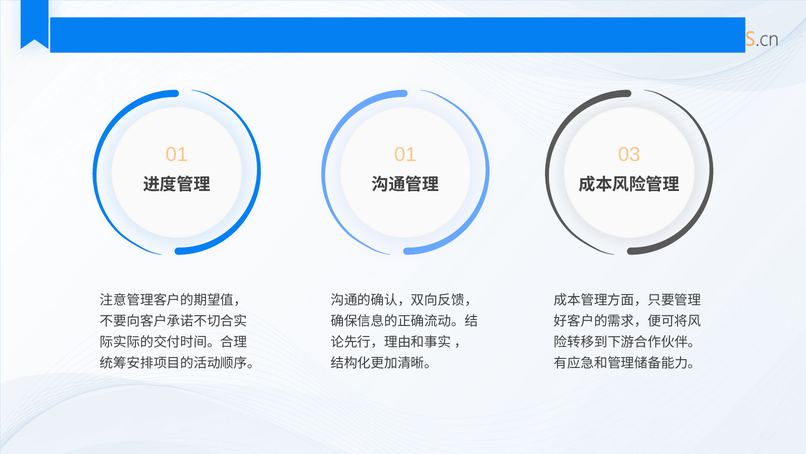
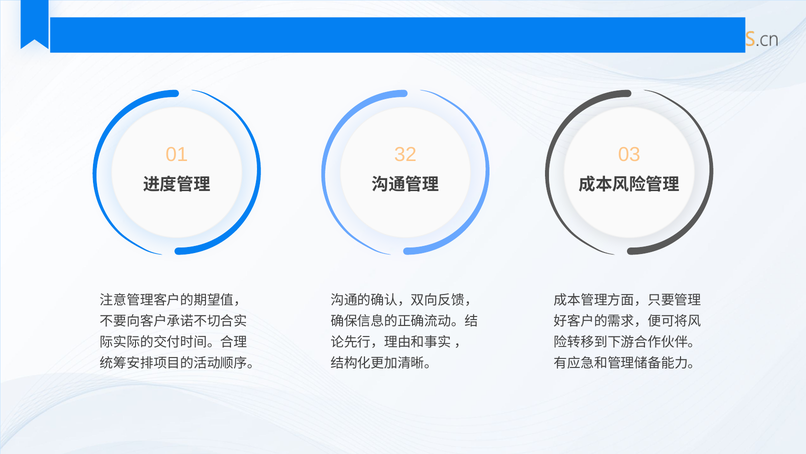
01 01: 01 -> 32
